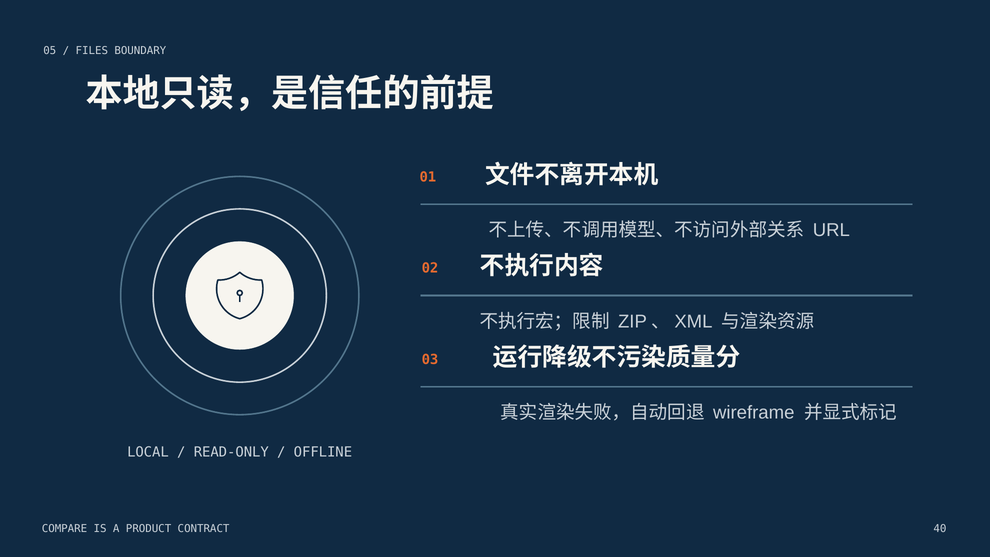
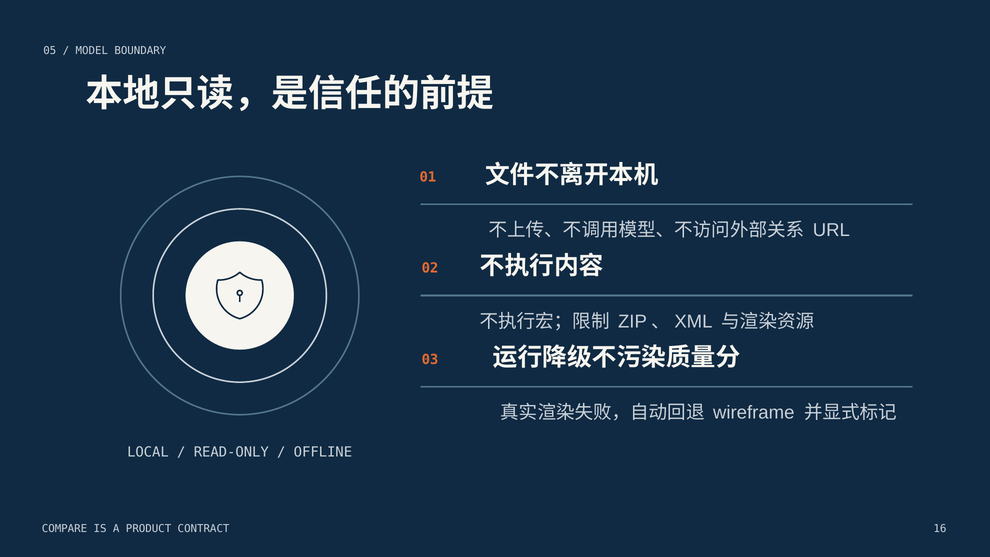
FILES: FILES -> MODEL
40: 40 -> 16
